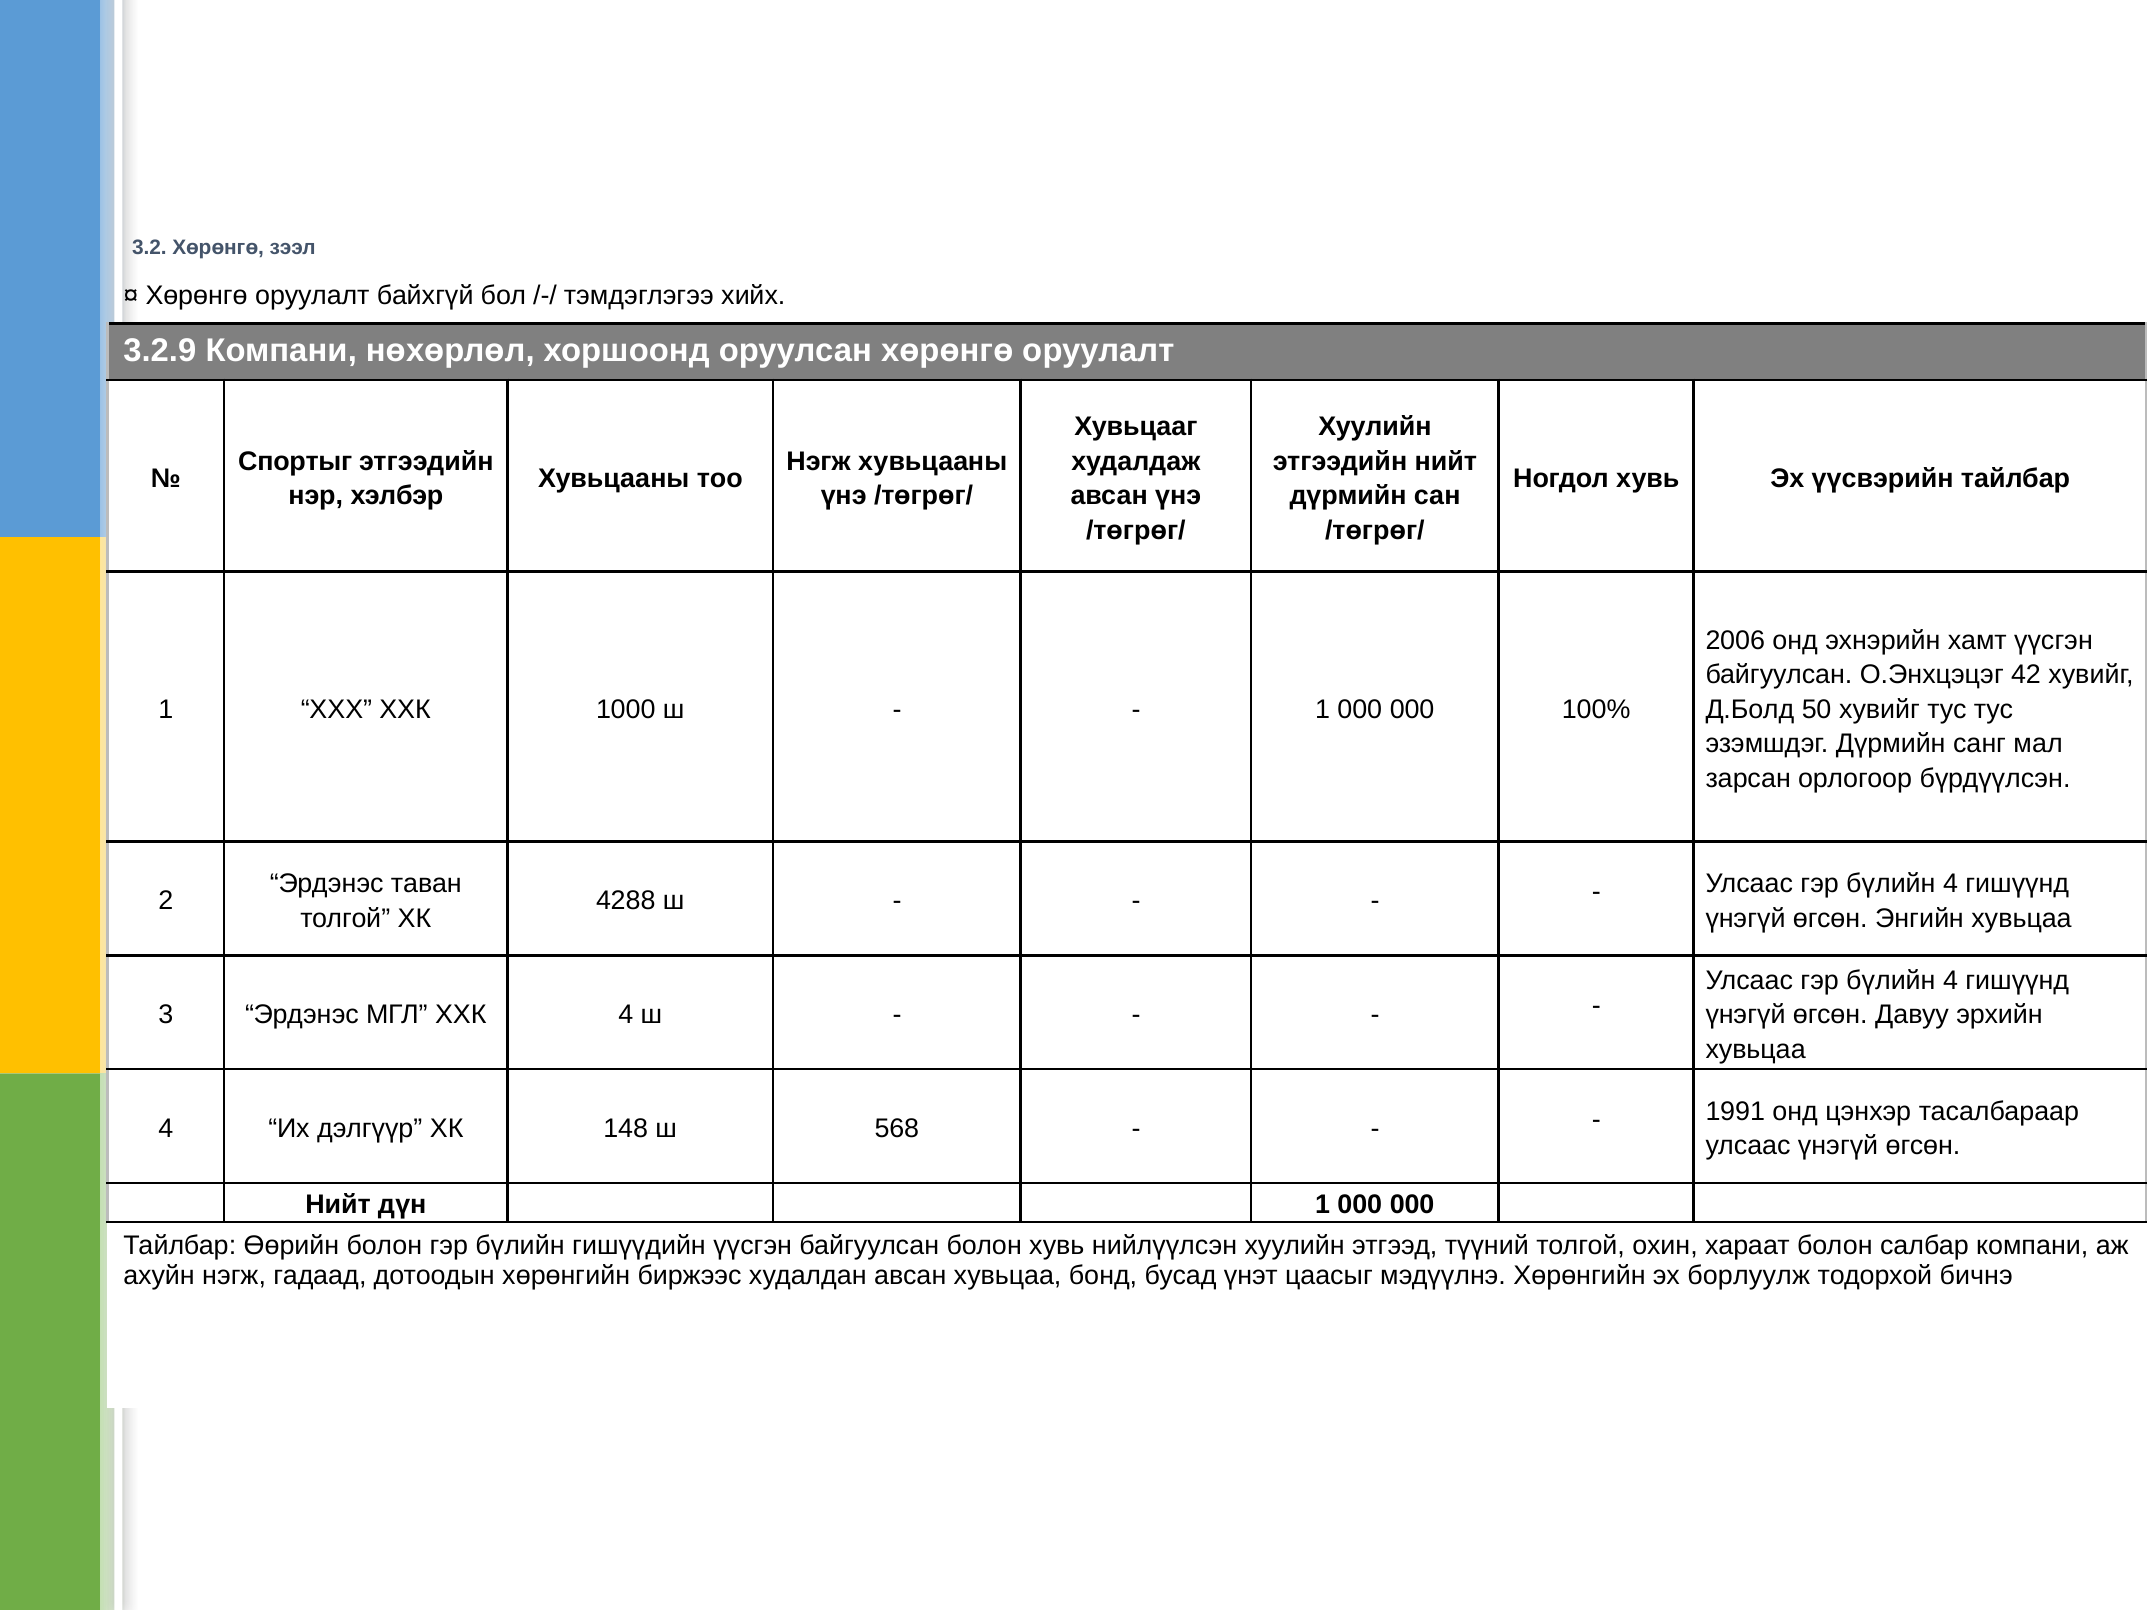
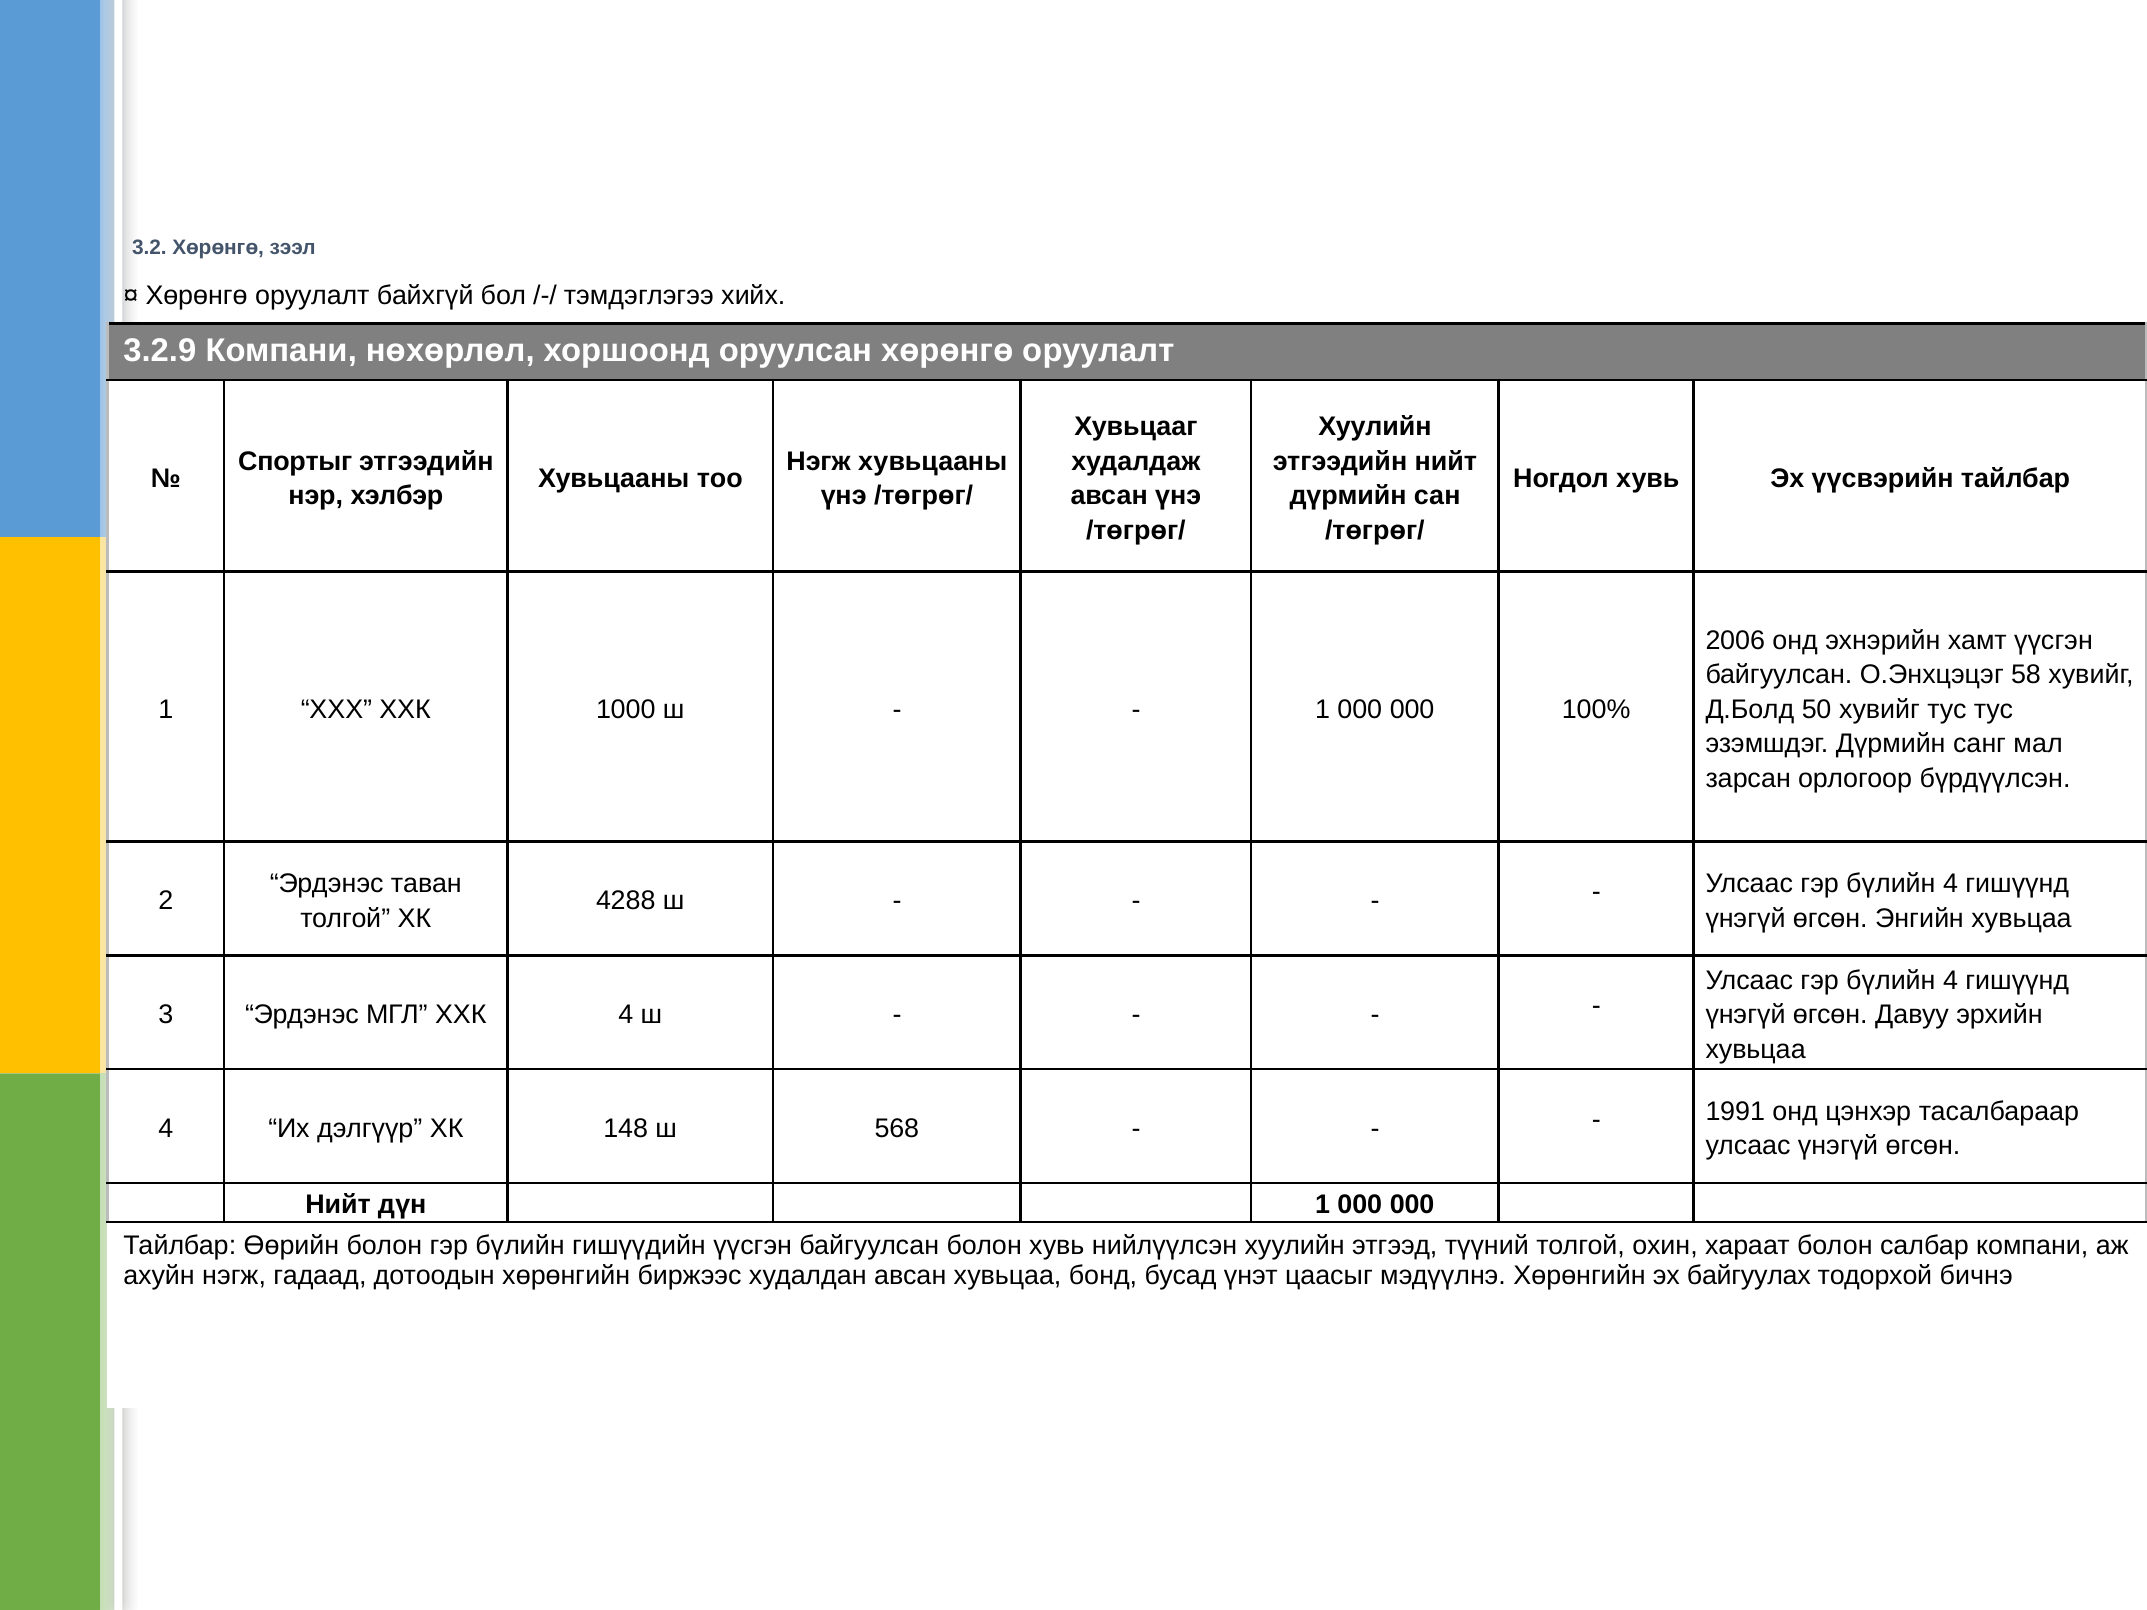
42: 42 -> 58
борлуулж: борлуулж -> байгуулах
